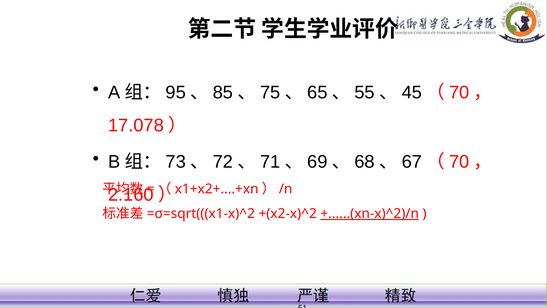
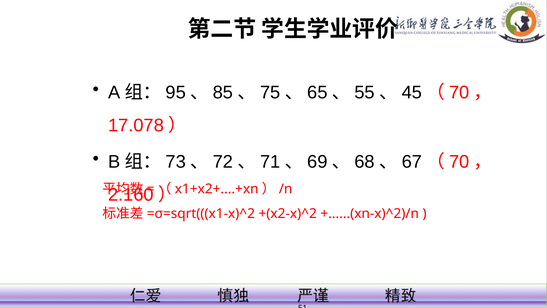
+......(xn-x)^2)/n underline: present -> none
